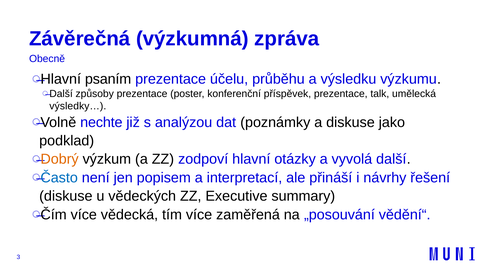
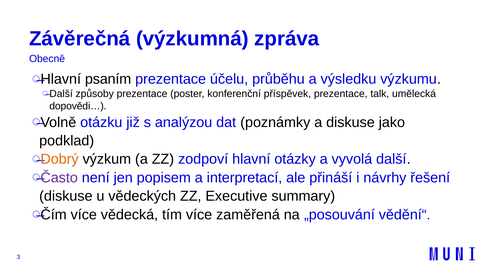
výsledky…: výsledky… -> dopovědi…
nechte: nechte -> otázku
Často colour: blue -> purple
